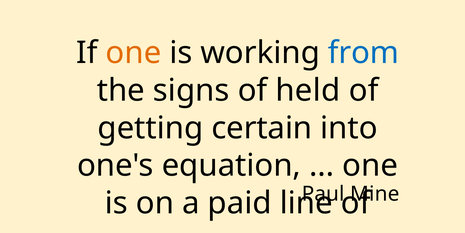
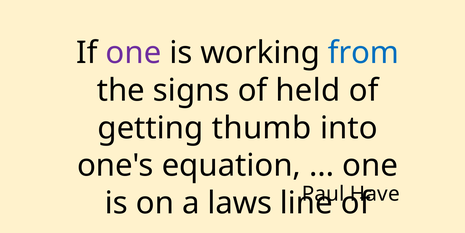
one at (133, 53) colour: orange -> purple
certain: certain -> thumb
Mine: Mine -> Have
paid: paid -> laws
